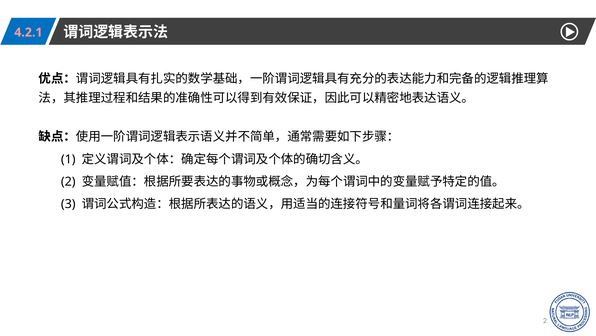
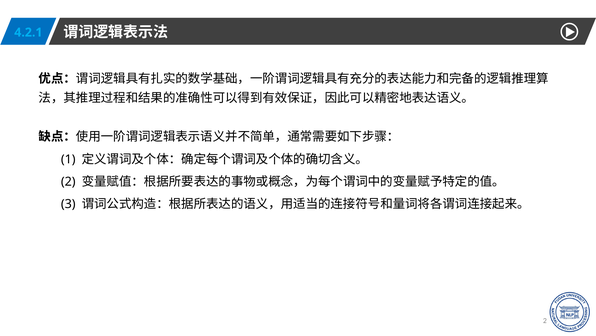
4.2.1 colour: pink -> light blue
